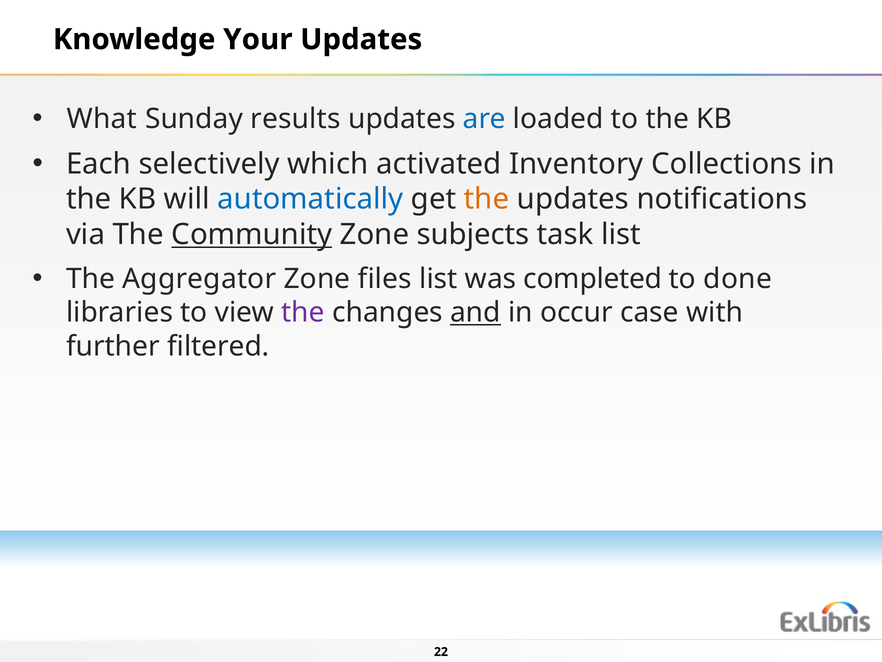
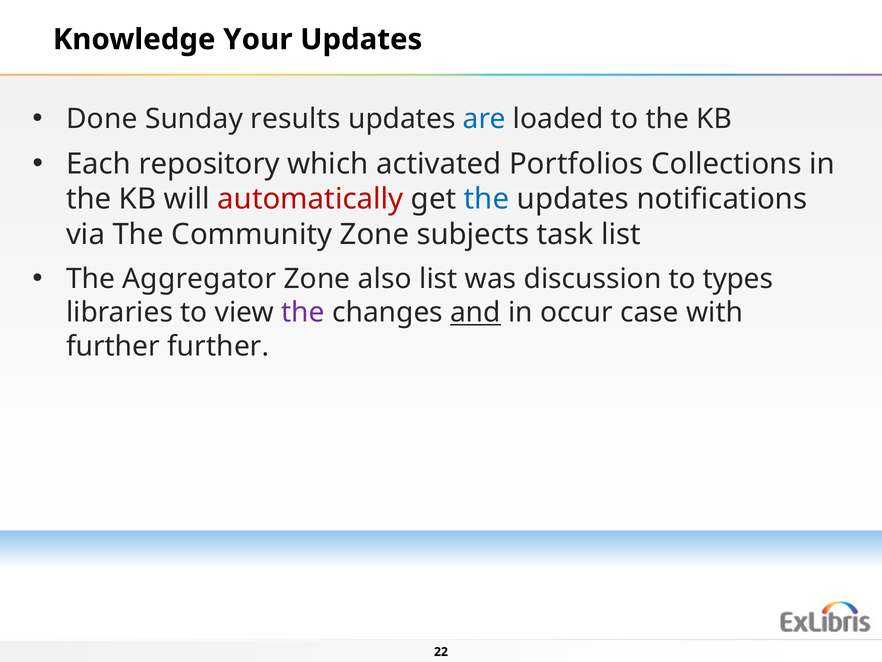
What: What -> Done
selectively: selectively -> repository
Inventory: Inventory -> Portfolios
automatically colour: blue -> red
the at (487, 199) colour: orange -> blue
Community underline: present -> none
files: files -> also
completed: completed -> discussion
done: done -> types
further filtered: filtered -> further
